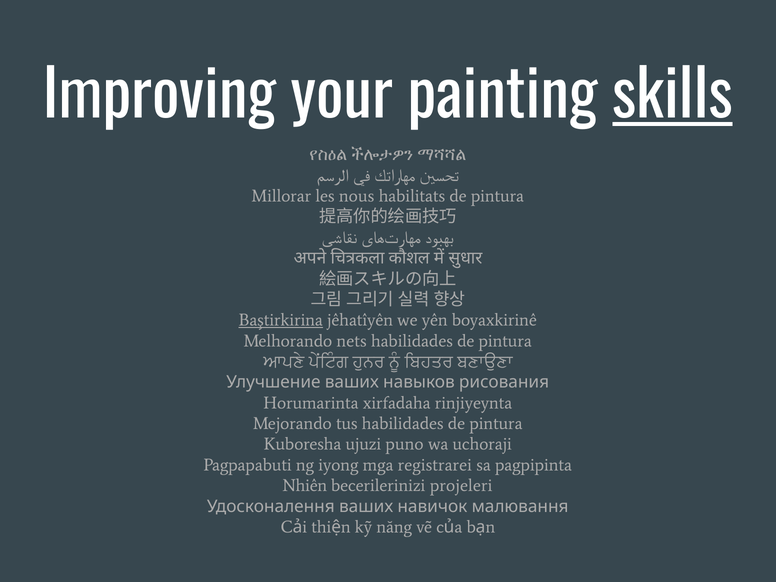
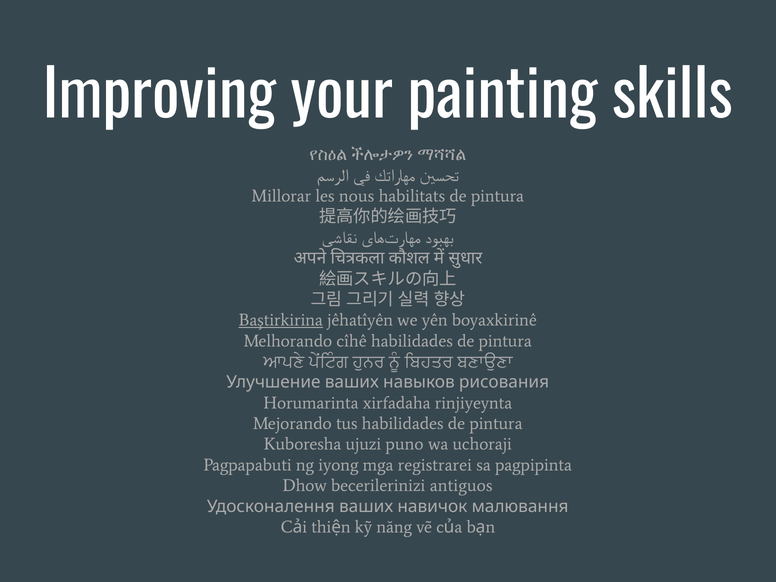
skills underline: present -> none
nets: nets -> cîhê
Nhiên: Nhiên -> Dhow
projeleri: projeleri -> antiguos
